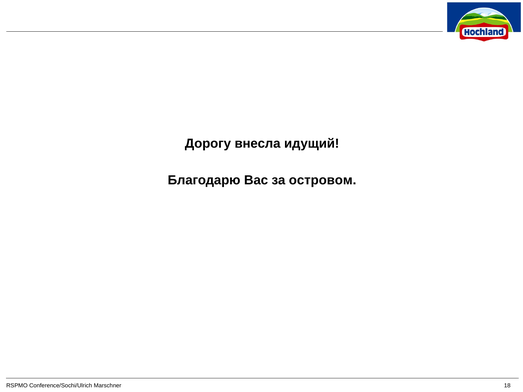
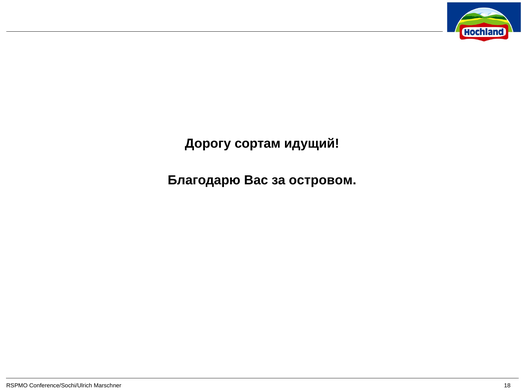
внесла: внесла -> сортам
